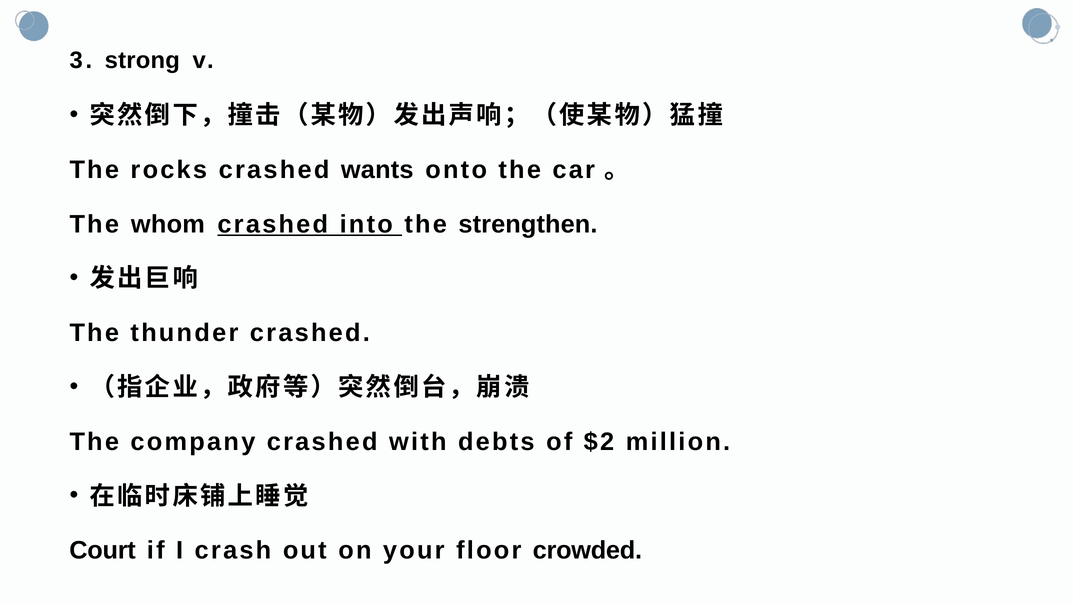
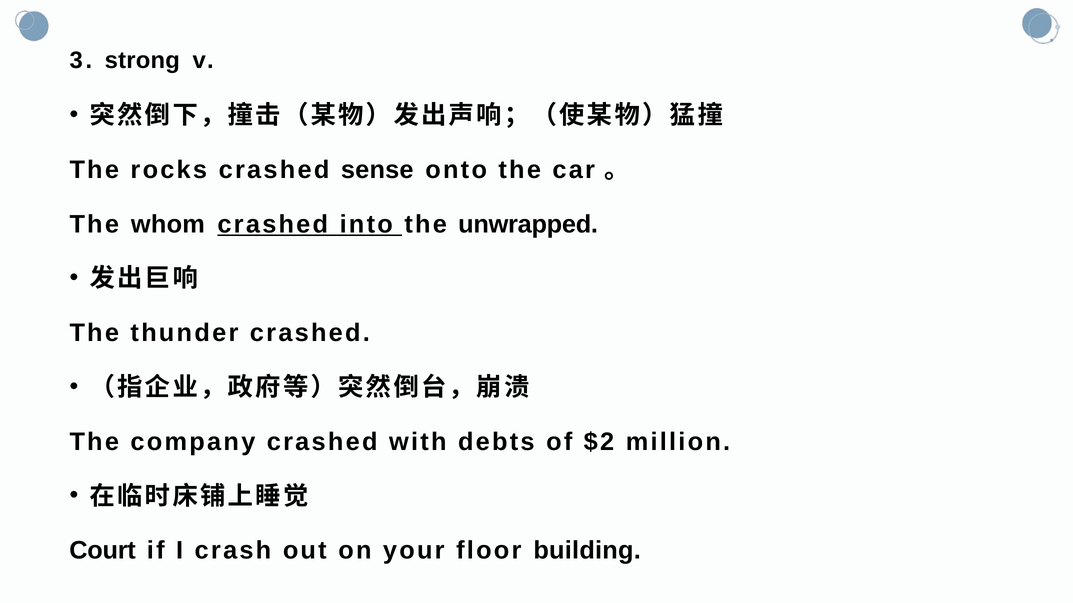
wants: wants -> sense
strengthen: strengthen -> unwrapped
crowded: crowded -> building
